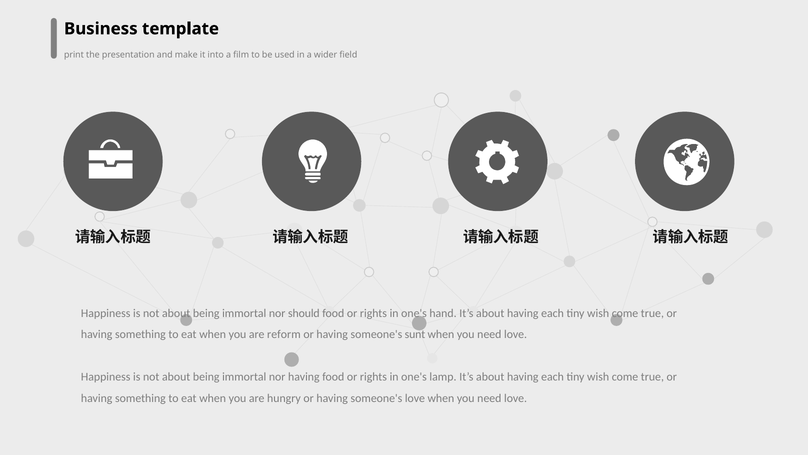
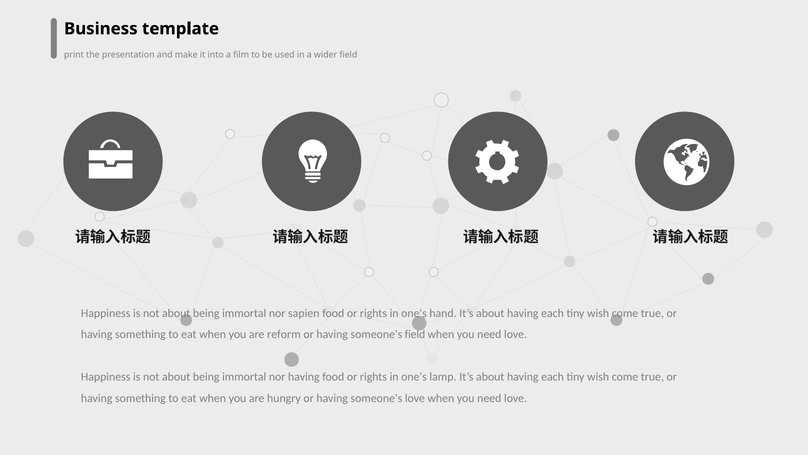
should: should -> sapien
someone's sunt: sunt -> field
